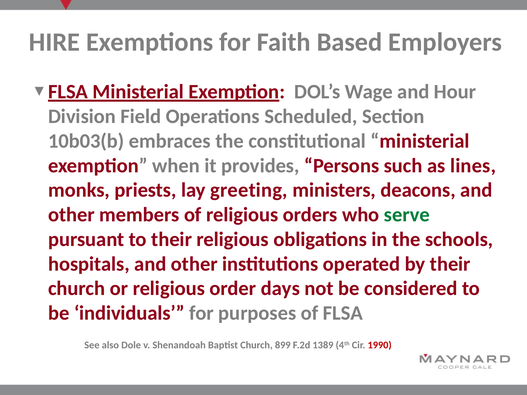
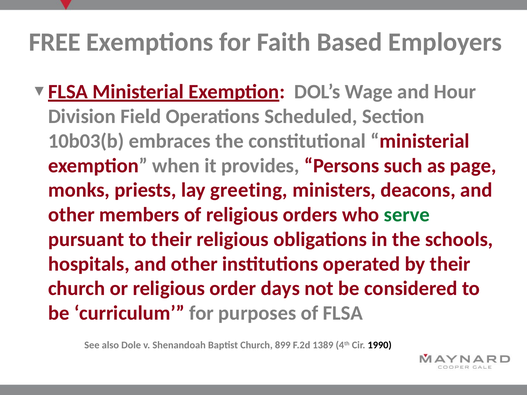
HIRE: HIRE -> FREE
lines: lines -> page
individuals: individuals -> curriculum
1990 colour: red -> black
